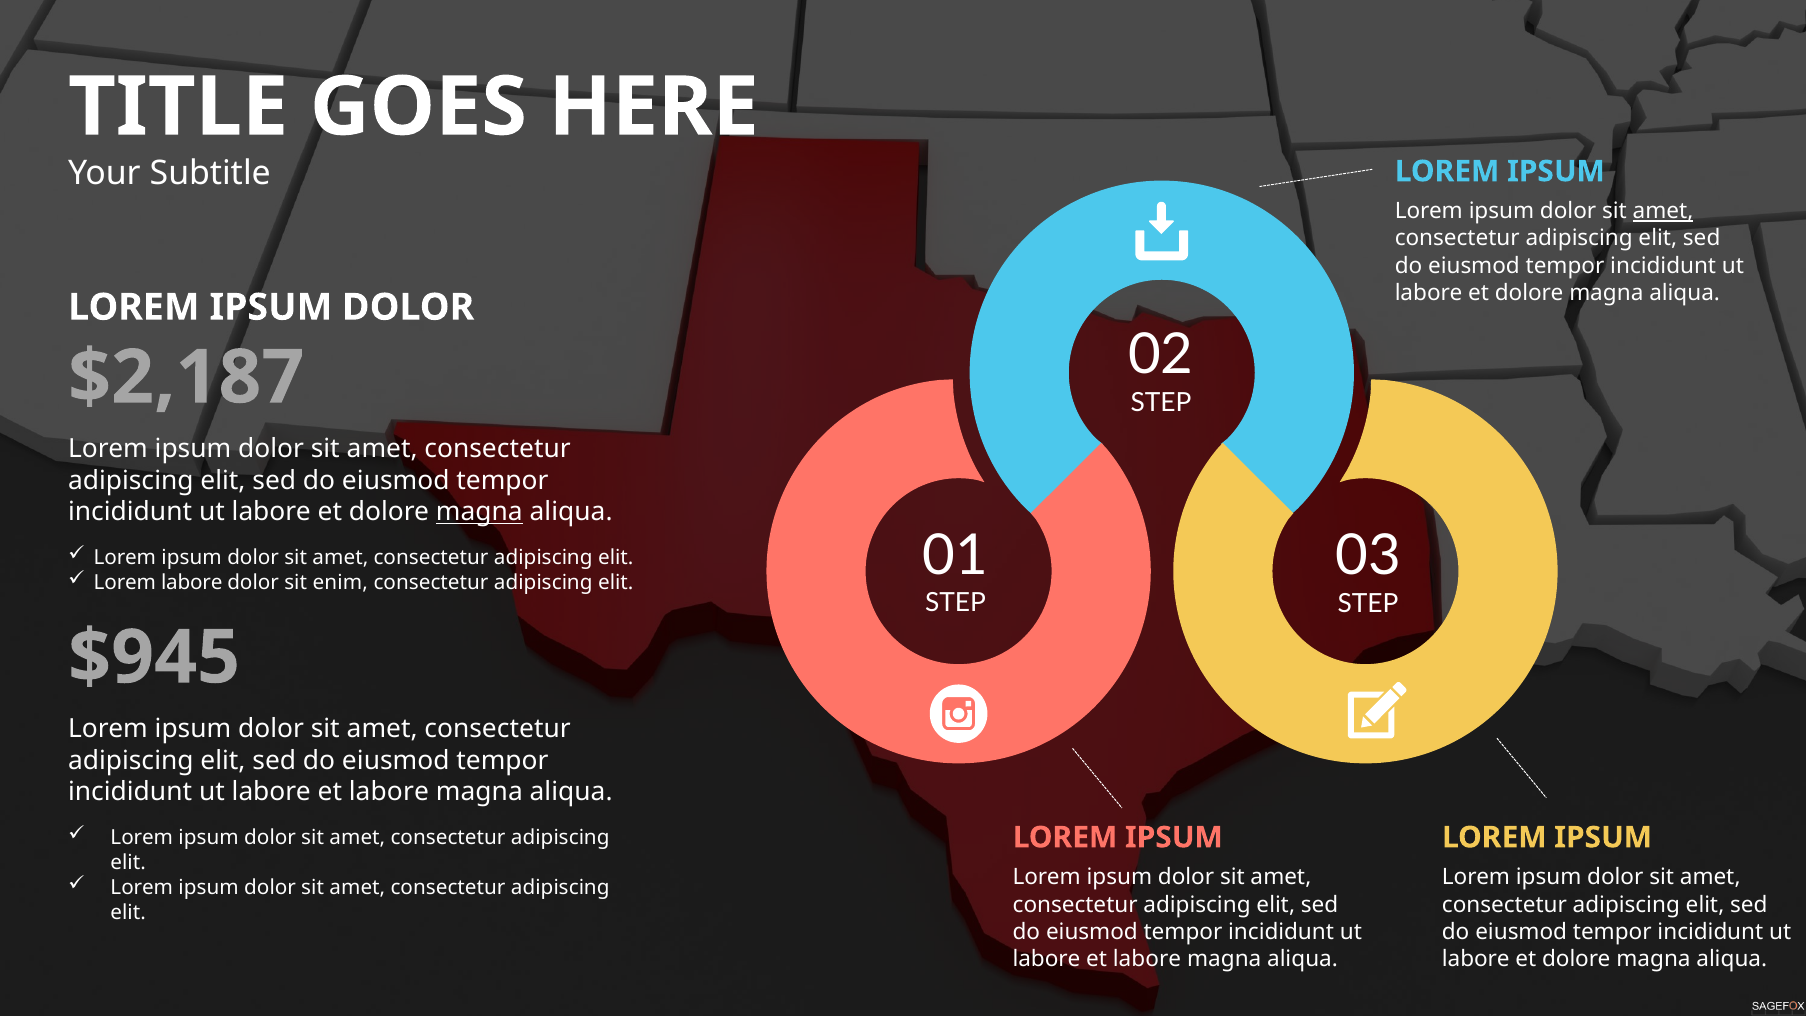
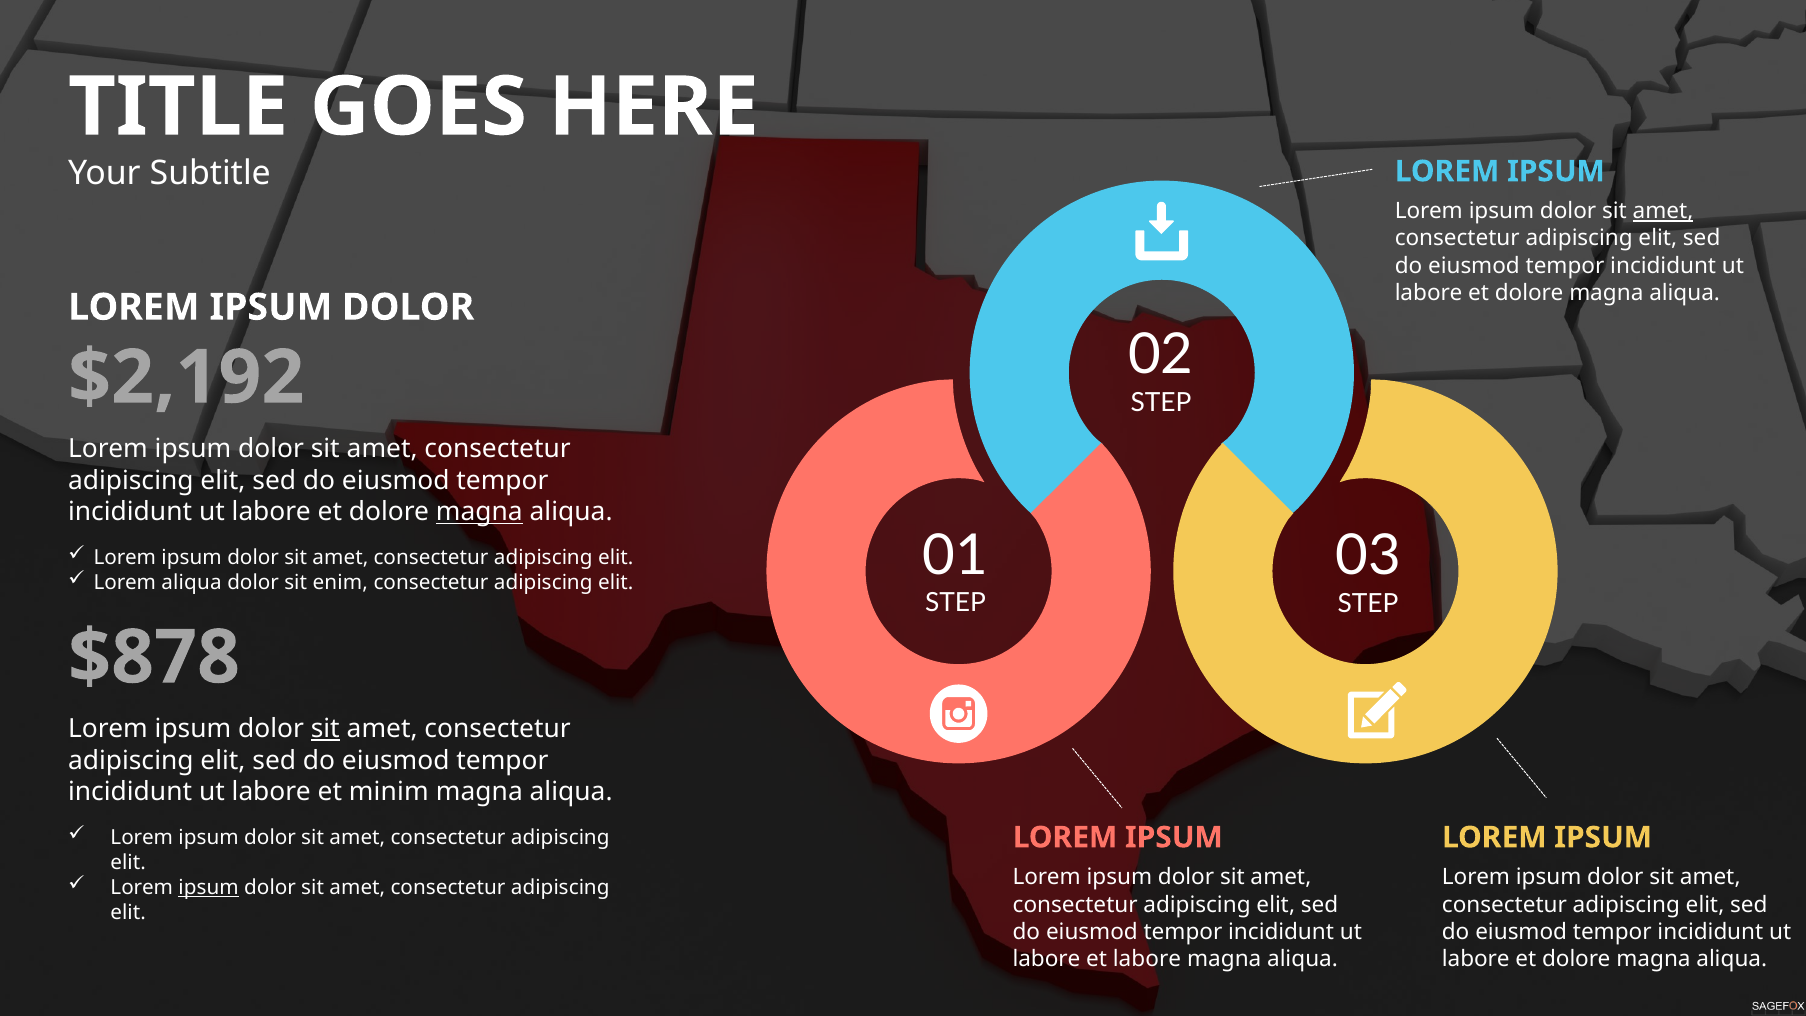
$2,187: $2,187 -> $2,192
Lorem labore: labore -> aliqua
$945: $945 -> $878
sit at (325, 729) underline: none -> present
labore at (389, 792): labore -> minim
ipsum at (209, 887) underline: none -> present
